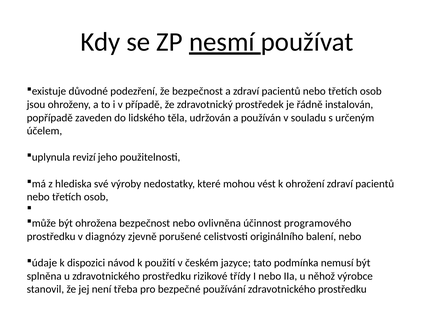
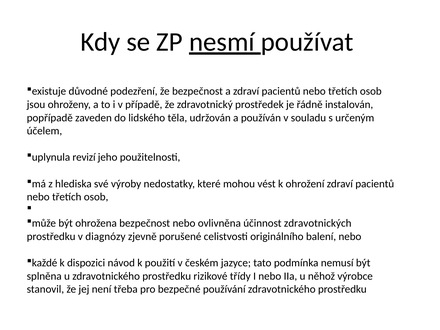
programového: programového -> zdravotnických
údaje: údaje -> každé
